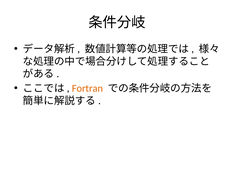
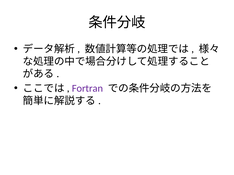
Fortran colour: orange -> purple
